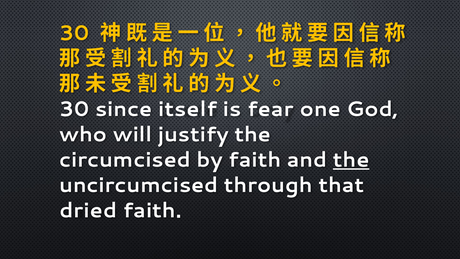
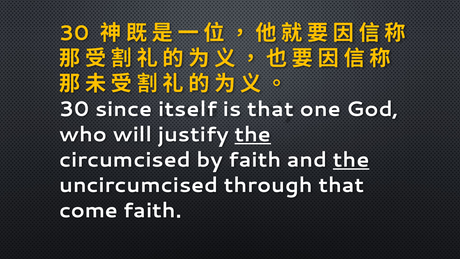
is fear: fear -> that
the at (253, 134) underline: none -> present
dried: dried -> come
